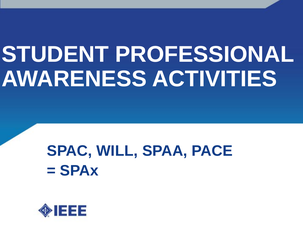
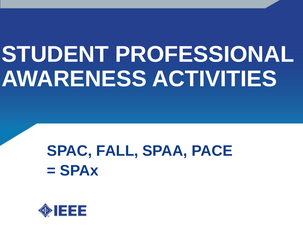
WILL: WILL -> FALL
